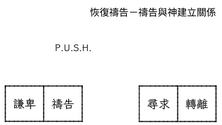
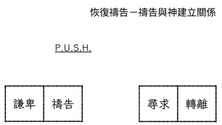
P.U.S.H underline: none -> present
